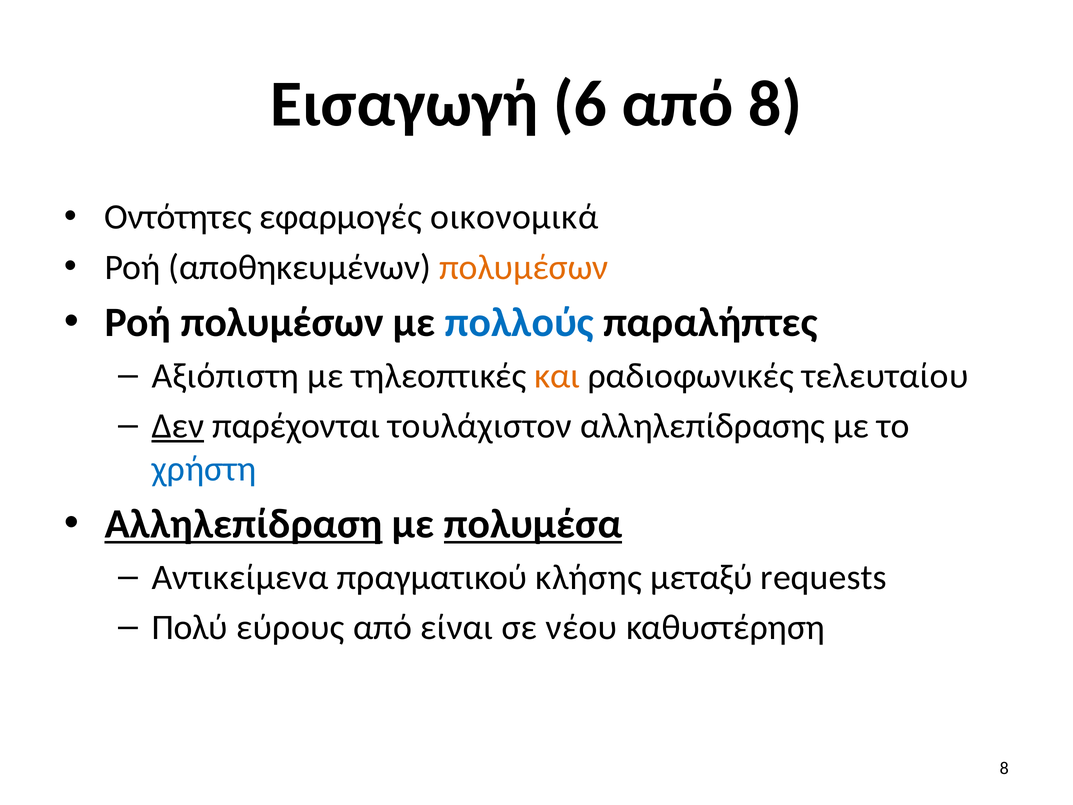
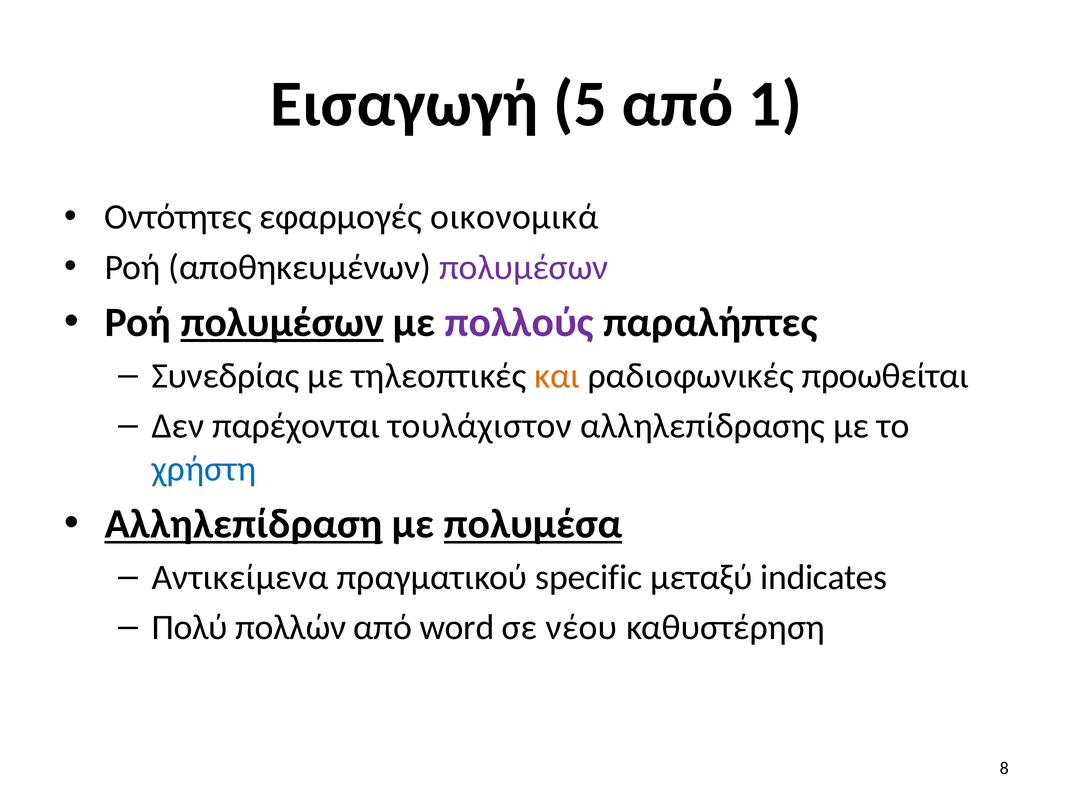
6: 6 -> 5
από 8: 8 -> 1
πολυμέσων at (524, 267) colour: orange -> purple
πολυμέσων at (282, 322) underline: none -> present
πολλούς colour: blue -> purple
Αξιόπιστη: Αξιόπιστη -> Συνεδρίας
τελευταίου: τελευταίου -> προωθείται
Δεν underline: present -> none
κλήσης: κλήσης -> specific
requests: requests -> indicates
εύρους: εύρους -> πολλών
είναι: είναι -> word
